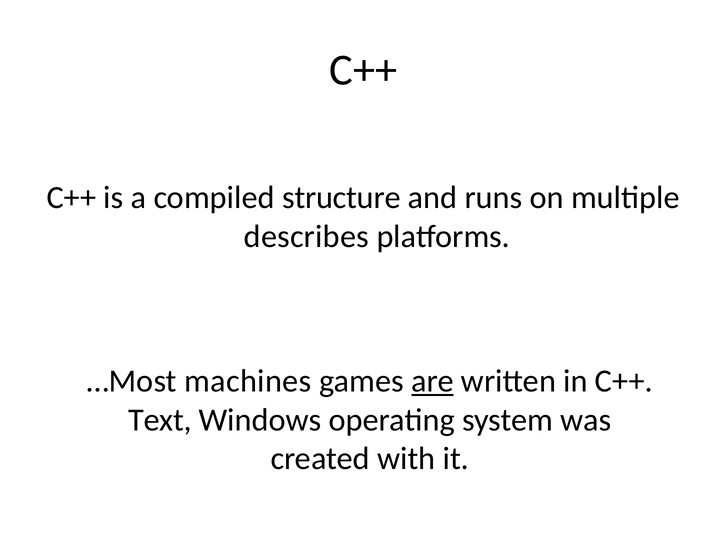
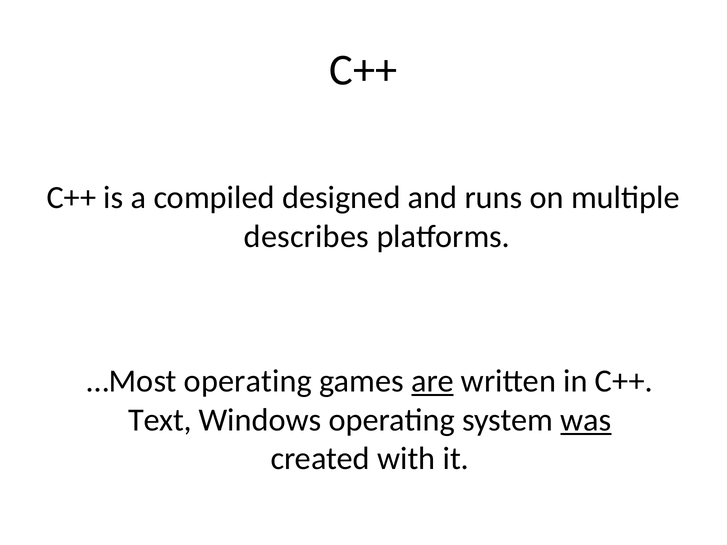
structure: structure -> designed
…Most machines: machines -> operating
was underline: none -> present
